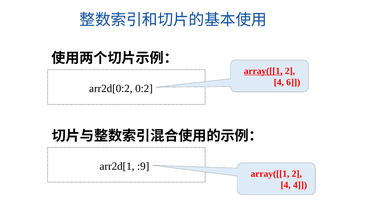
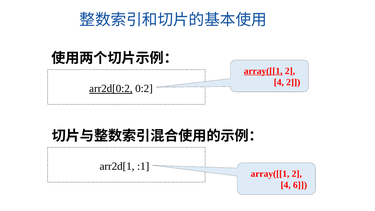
4 6: 6 -> 2
arr2d[0:2 underline: none -> present
:9: :9 -> :1
4 4: 4 -> 6
